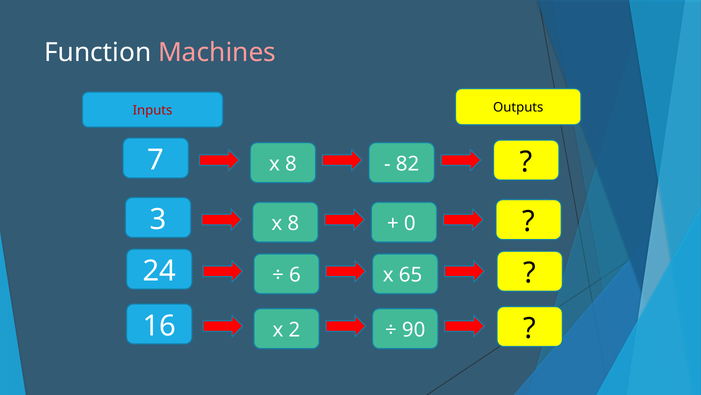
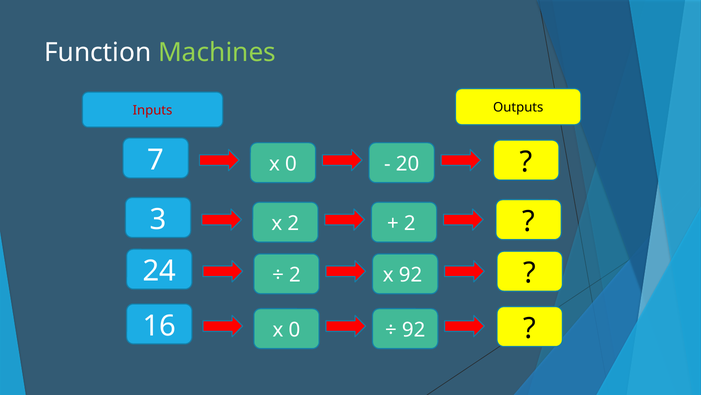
Machines colour: pink -> light green
7 x 8: 8 -> 0
82: 82 -> 20
3 x 8: 8 -> 2
0 at (410, 223): 0 -> 2
6 at (295, 275): 6 -> 2
x 65: 65 -> 92
16 x 2: 2 -> 0
90 at (414, 329): 90 -> 92
